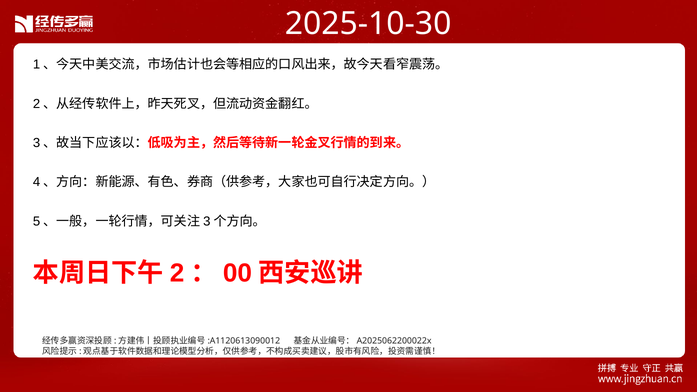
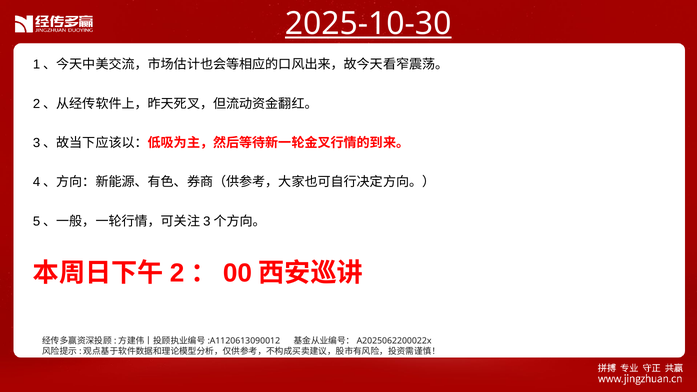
2025-10-30 underline: none -> present
